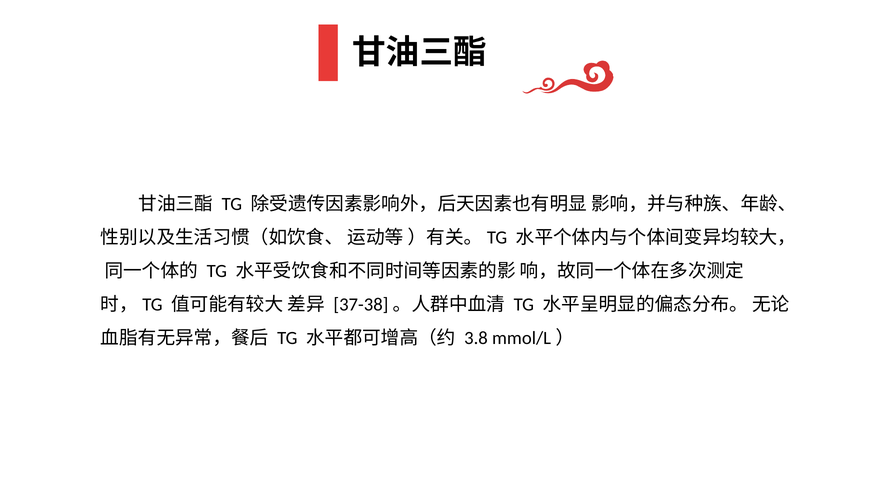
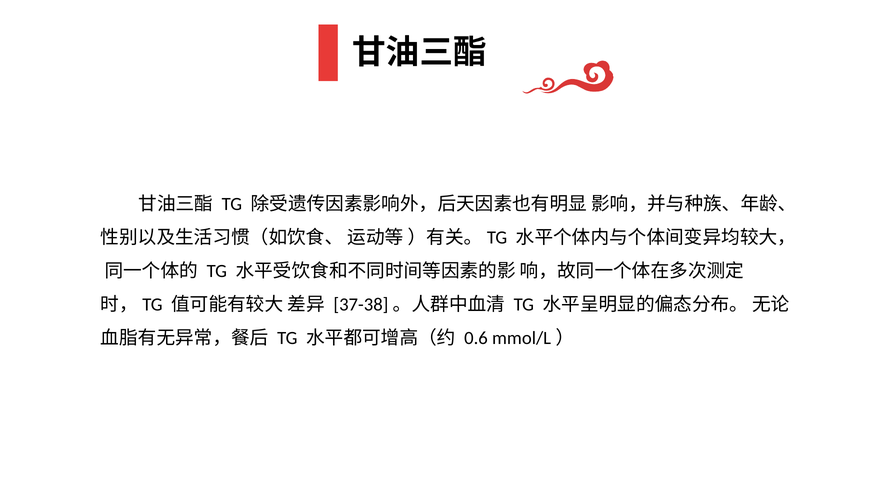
3.8: 3.8 -> 0.6
